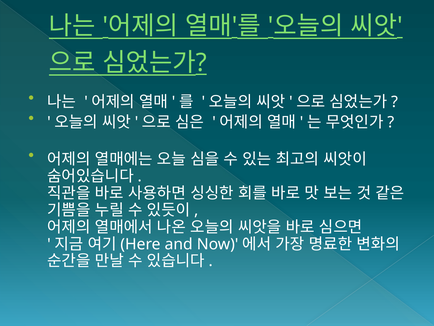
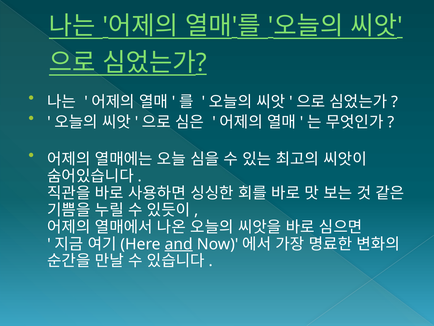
and underline: none -> present
